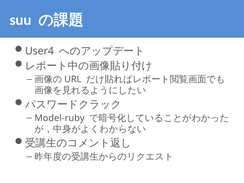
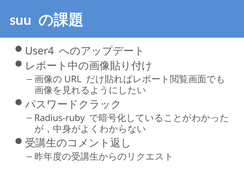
Model-ruby: Model-ruby -> Radius-ruby
